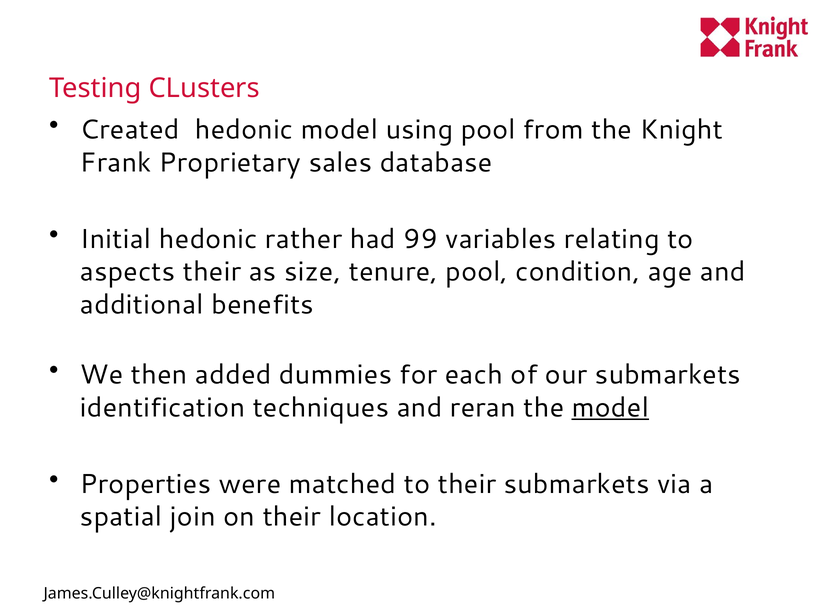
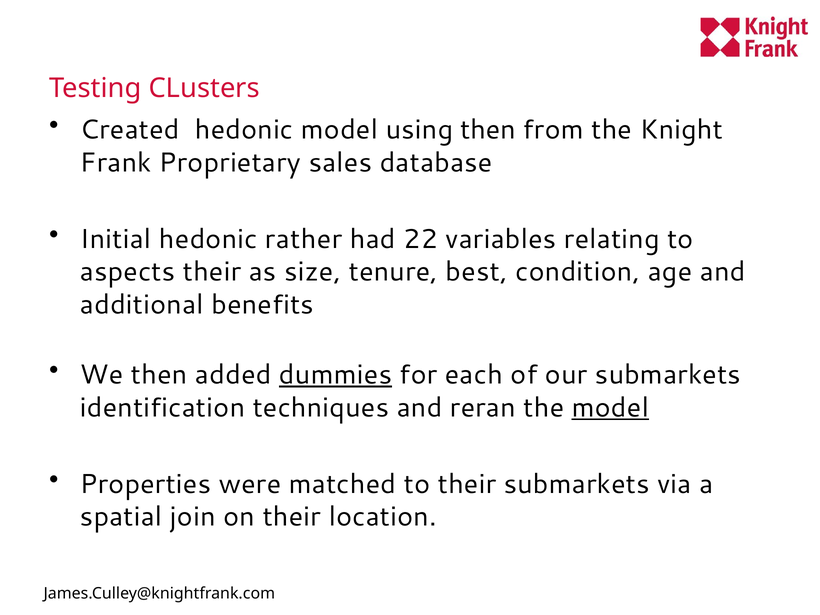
using pool: pool -> then
99: 99 -> 22
tenure pool: pool -> best
dummies underline: none -> present
